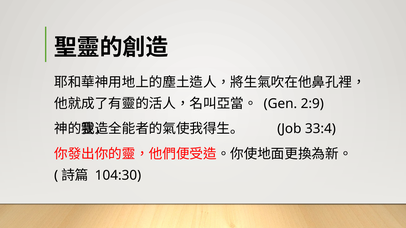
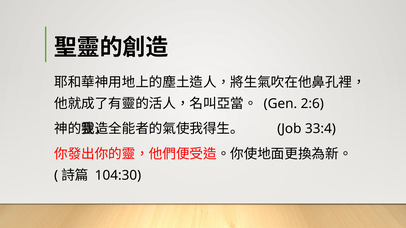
2:9: 2:9 -> 2:6
